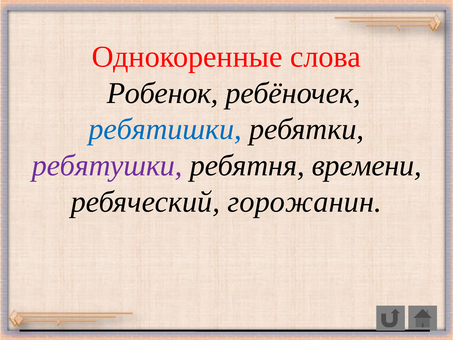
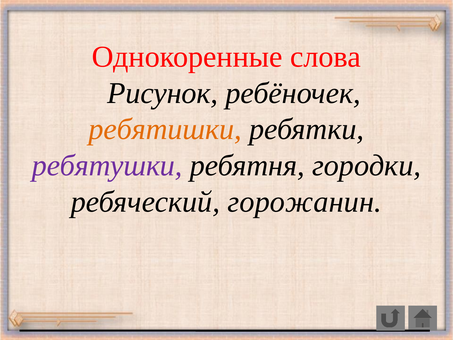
Робенок: Робенок -> Рисунок
ребятишки colour: blue -> orange
времени: времени -> городки
